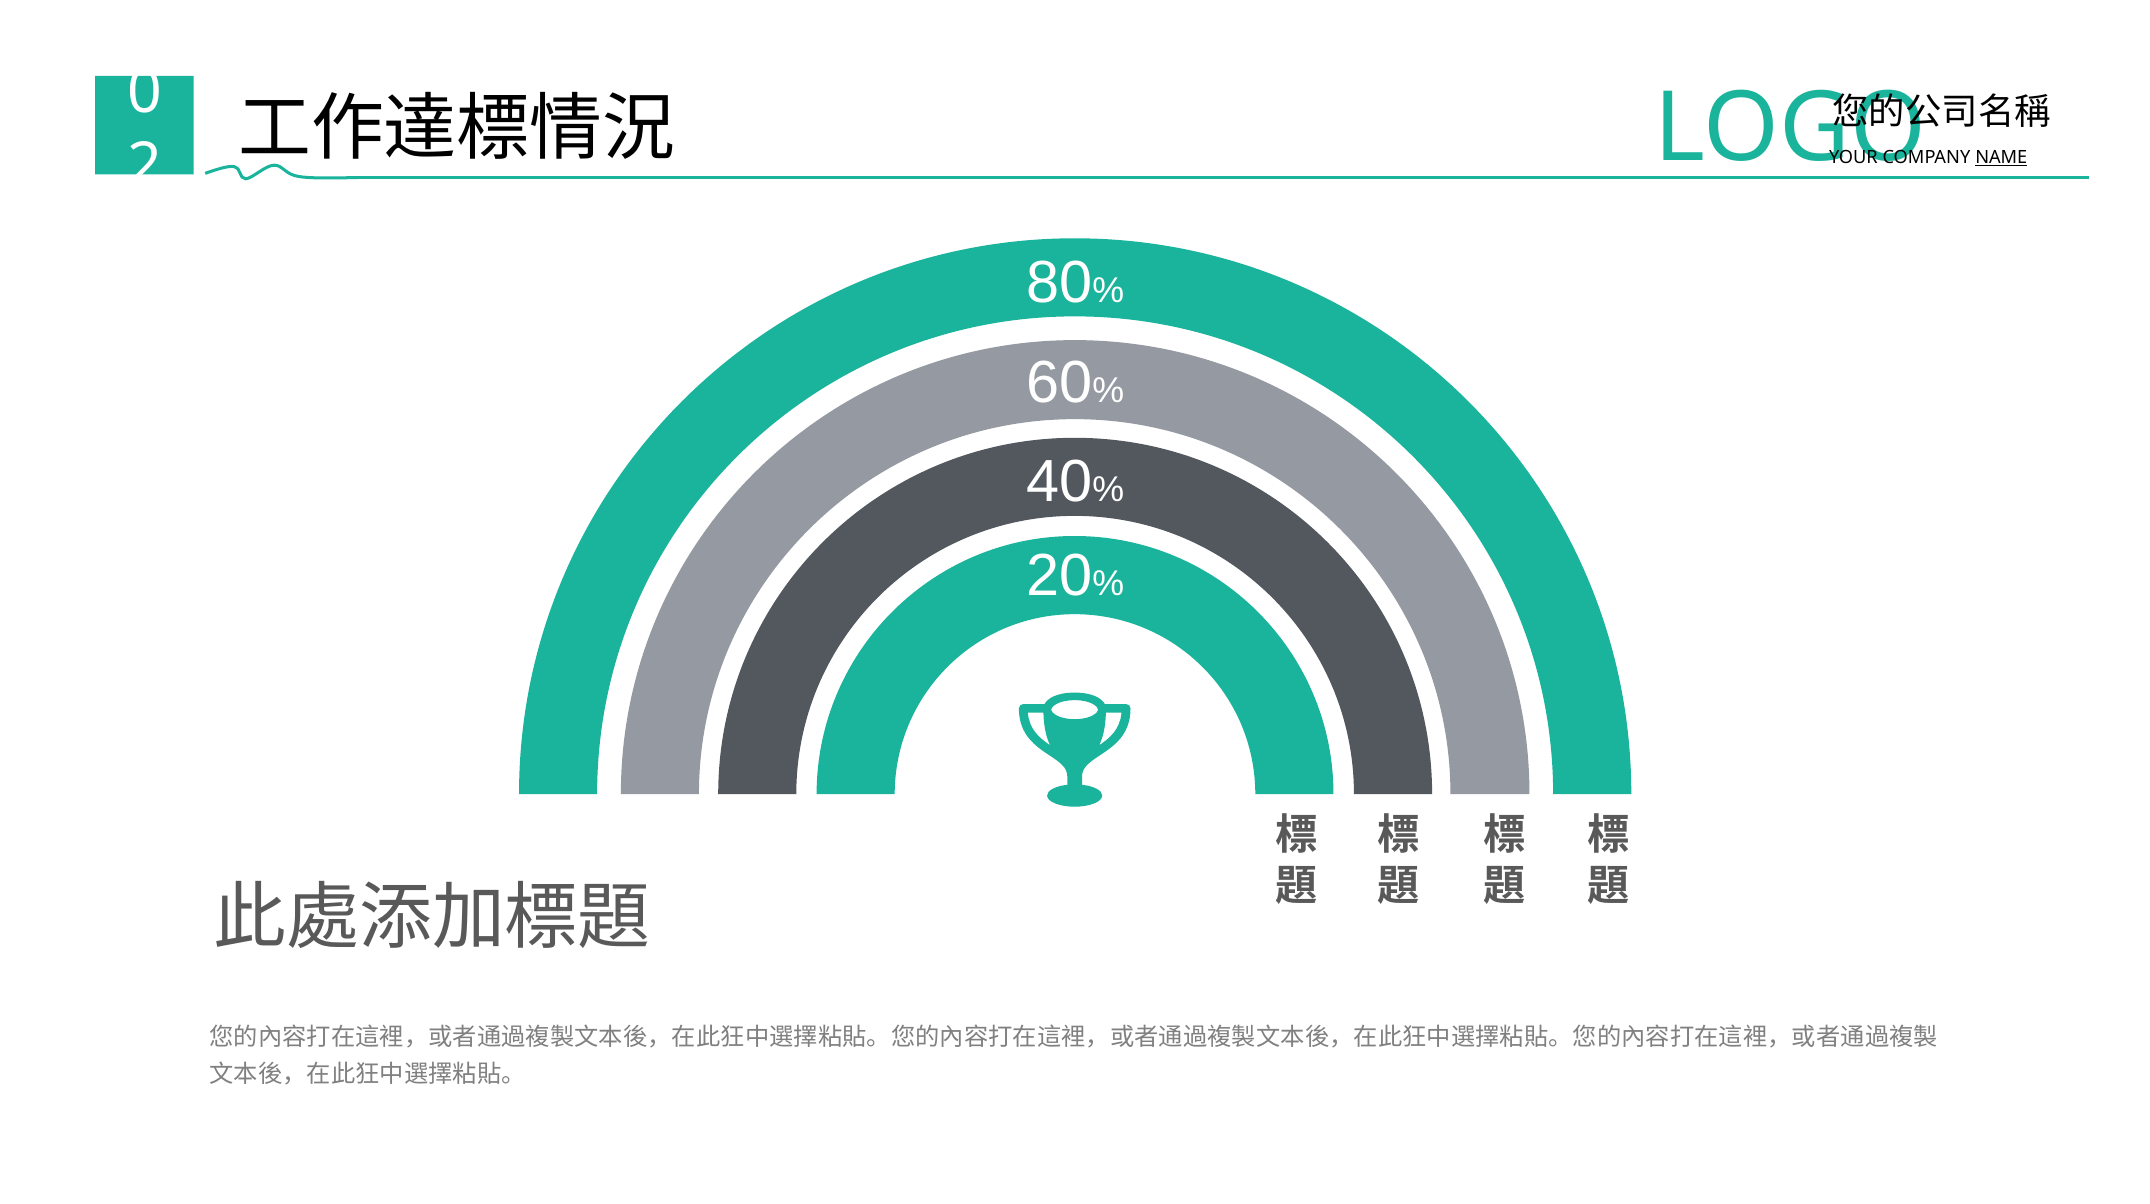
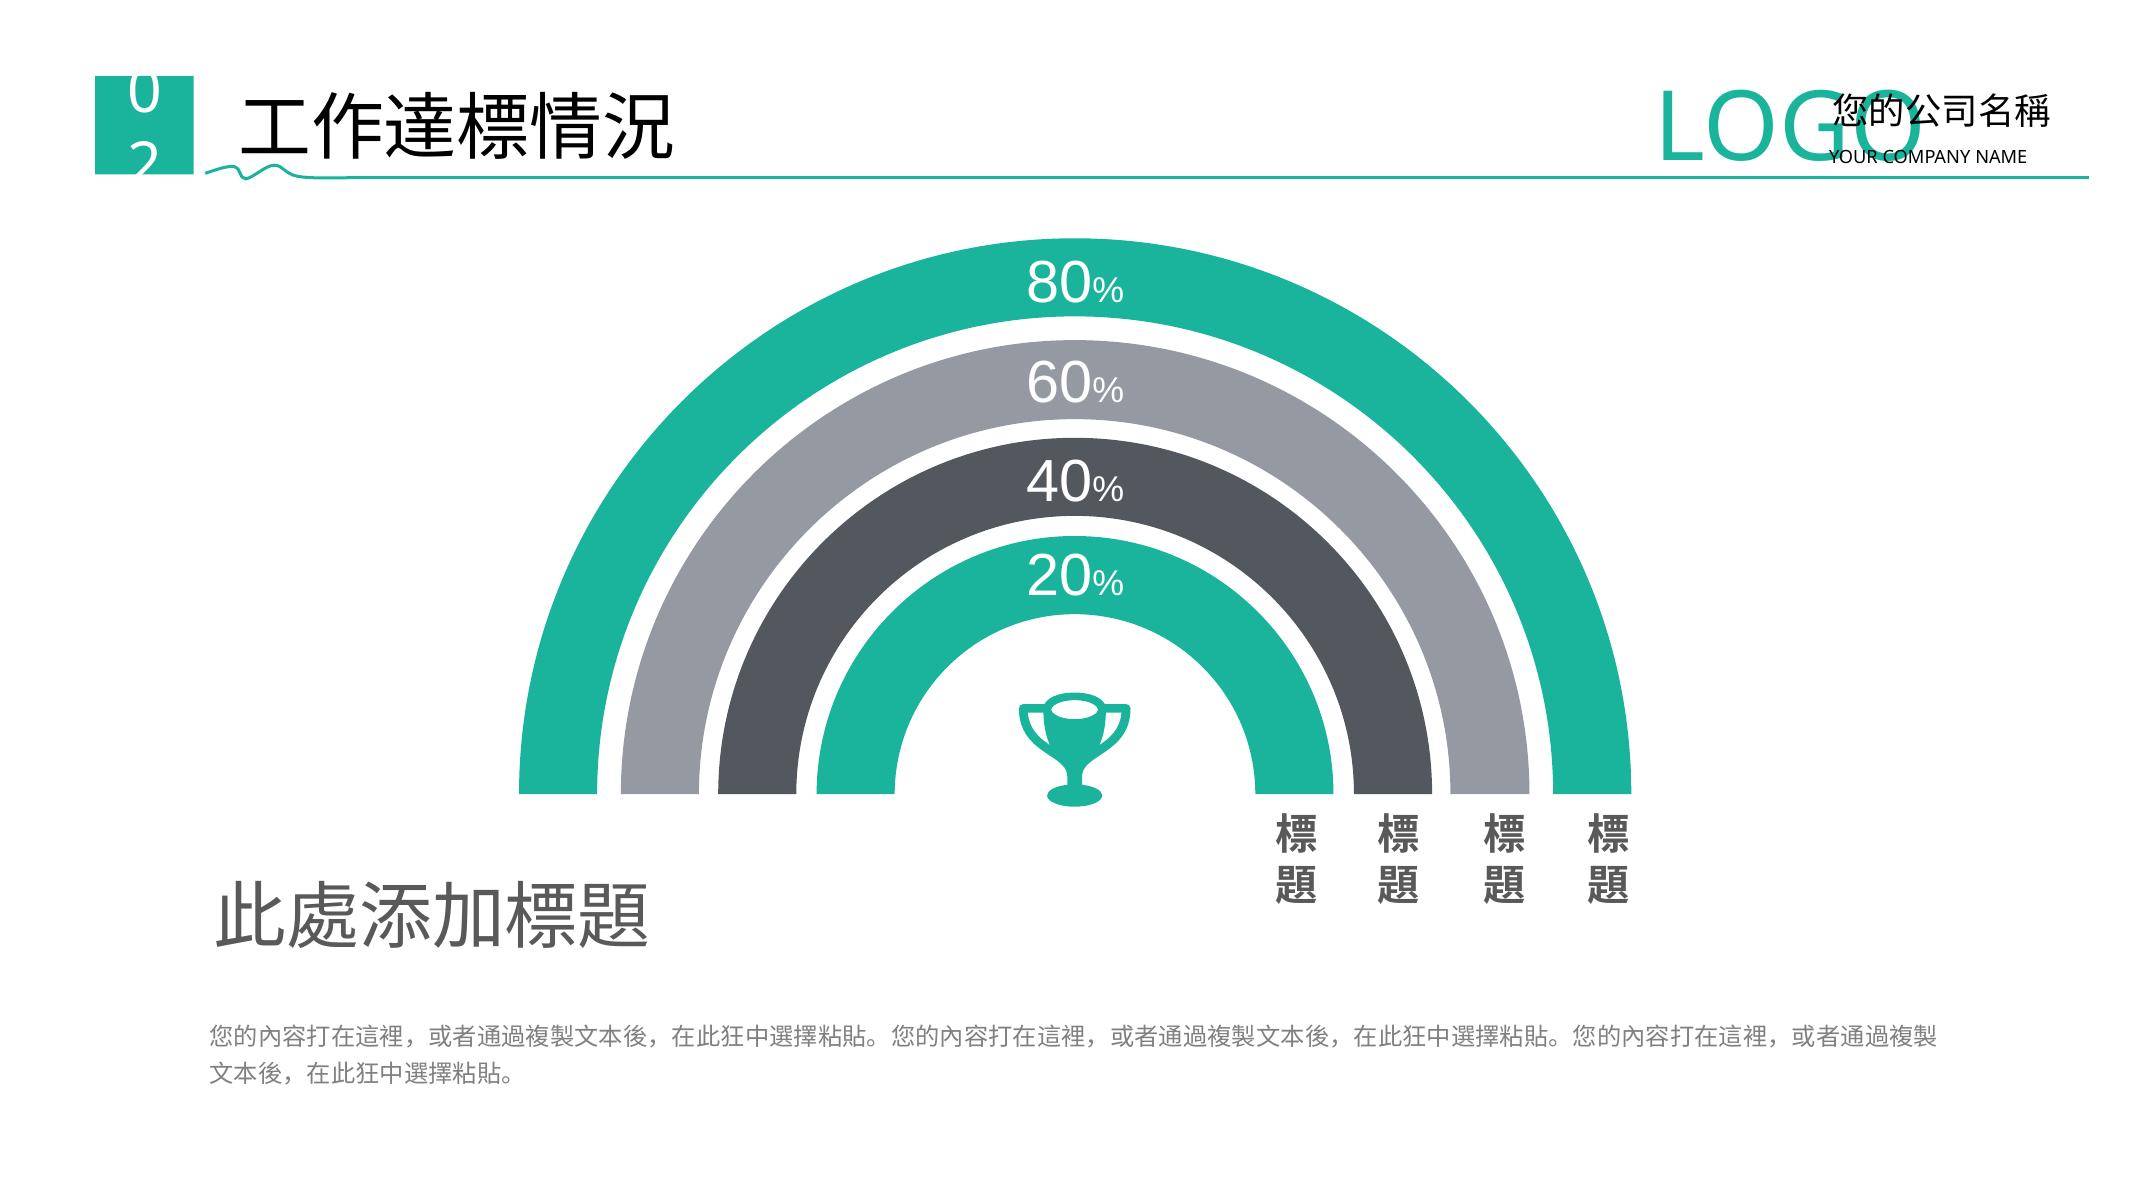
NAME underline: present -> none
